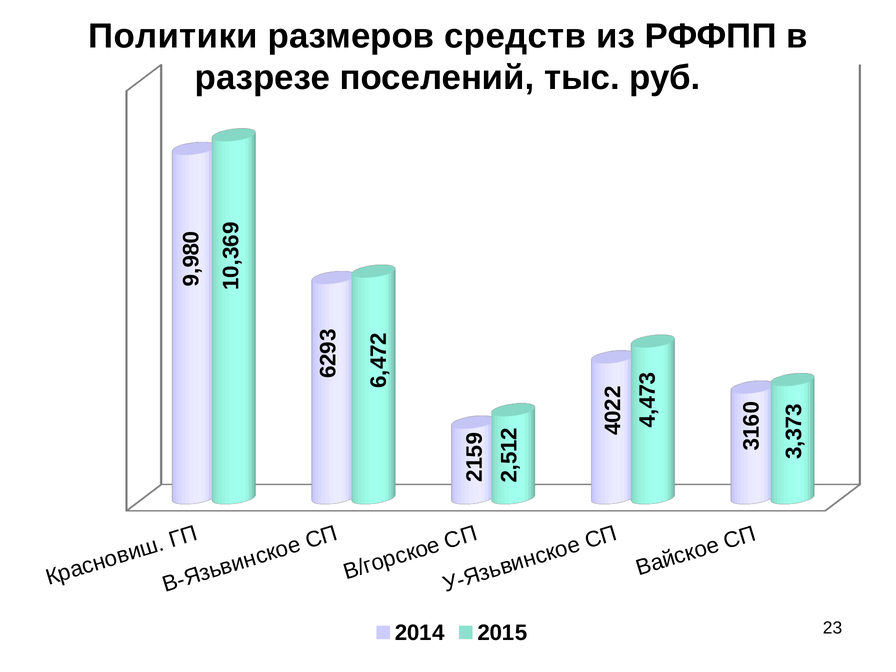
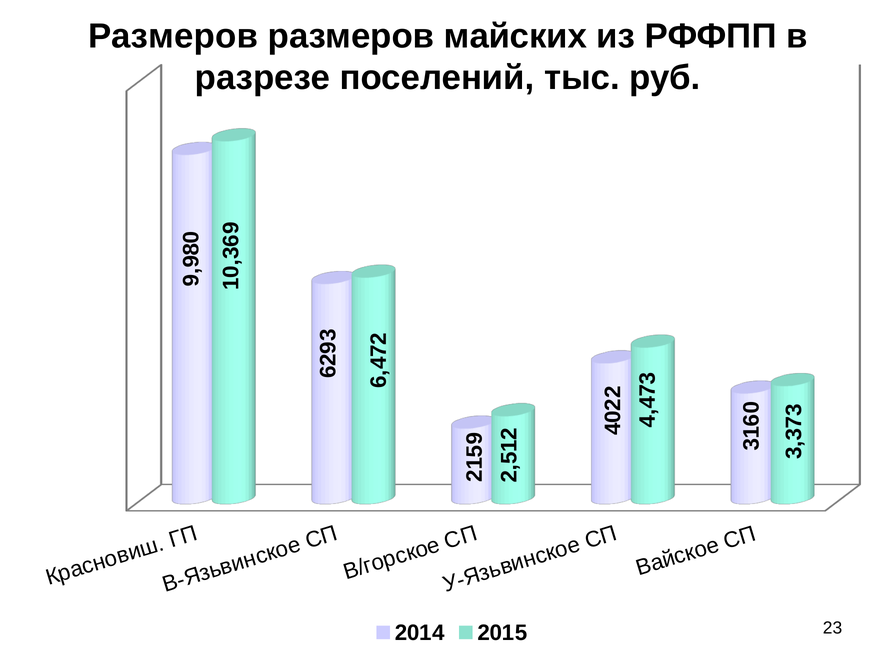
Политики at (173, 36): Политики -> Размеров
средств: средств -> майских
